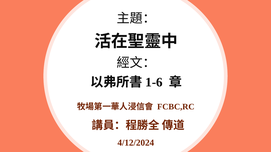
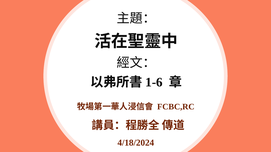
4/12/2024: 4/12/2024 -> 4/18/2024
